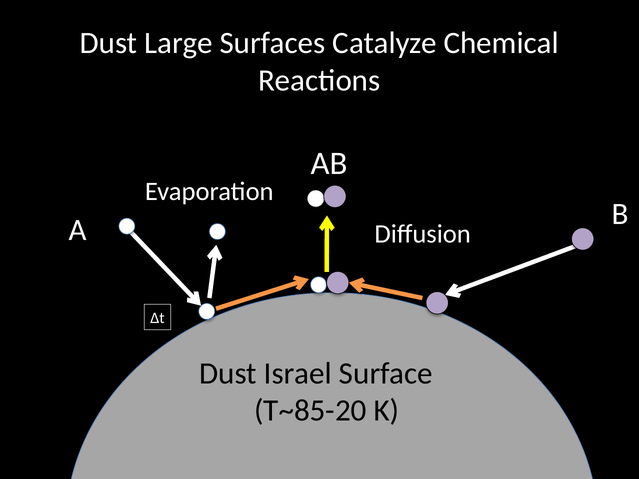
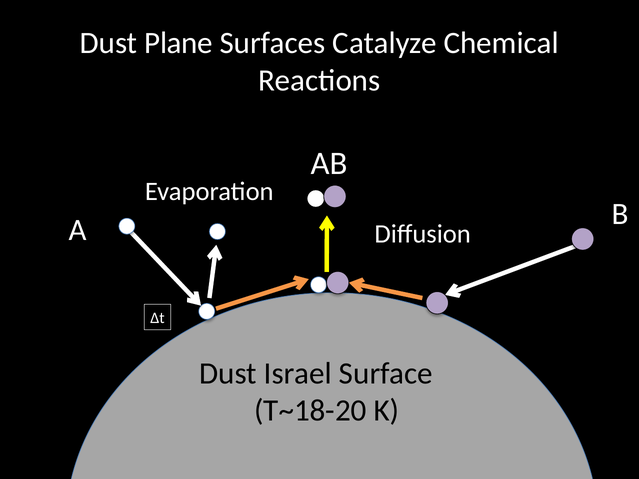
Large: Large -> Plane
T~85-20: T~85-20 -> T~18-20
